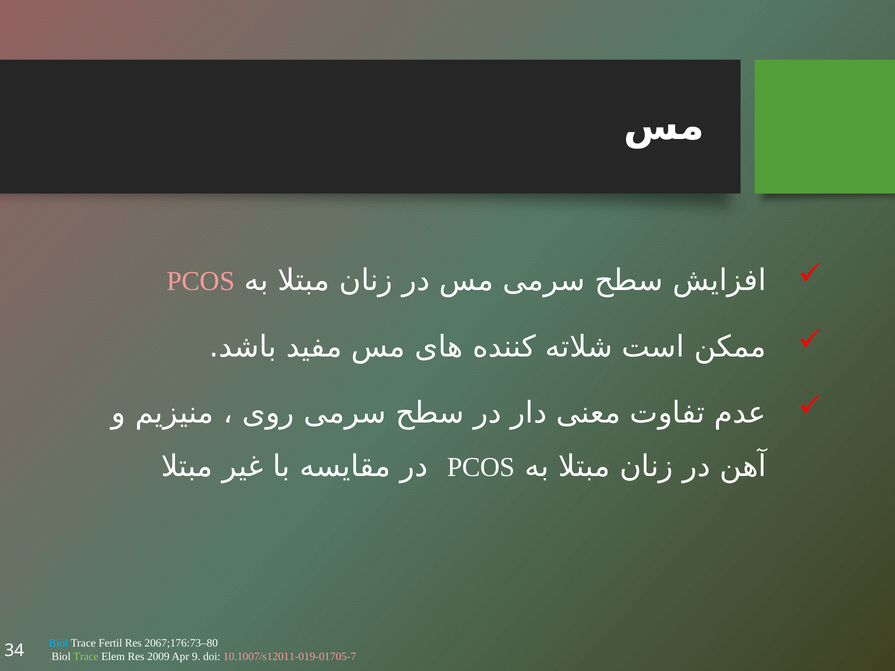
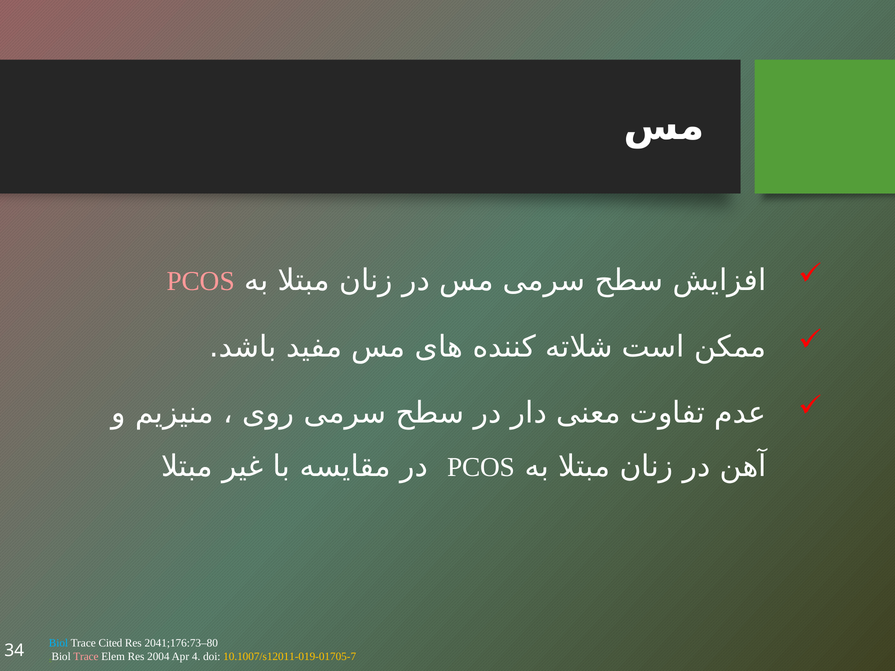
Fertil: Fertil -> Cited
2067;176:73–80: 2067;176:73–80 -> 2041;176:73–80
Trace at (86, 657) colour: light green -> pink
2009: 2009 -> 2004
9: 9 -> 4
10.1007/s12011-019-01705-7 colour: pink -> yellow
